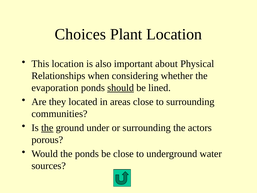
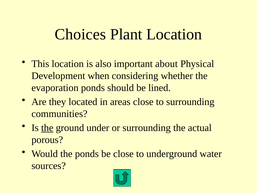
Relationships: Relationships -> Development
should underline: present -> none
actors: actors -> actual
